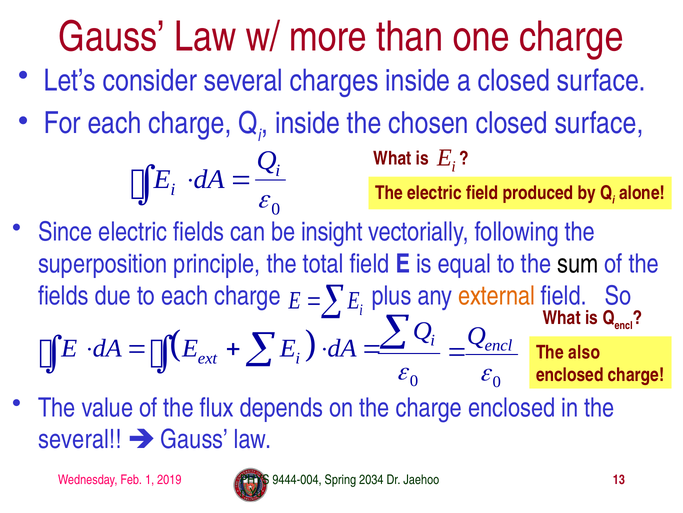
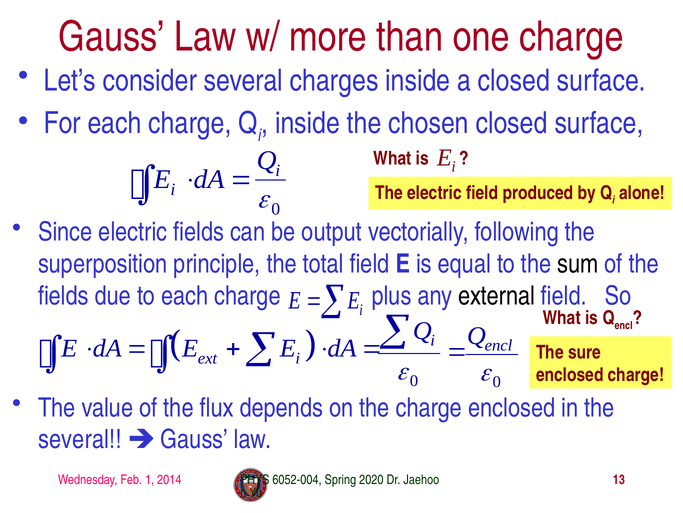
insight: insight -> output
external colour: orange -> black
also: also -> sure
2019: 2019 -> 2014
9444-004: 9444-004 -> 6052-004
2034: 2034 -> 2020
